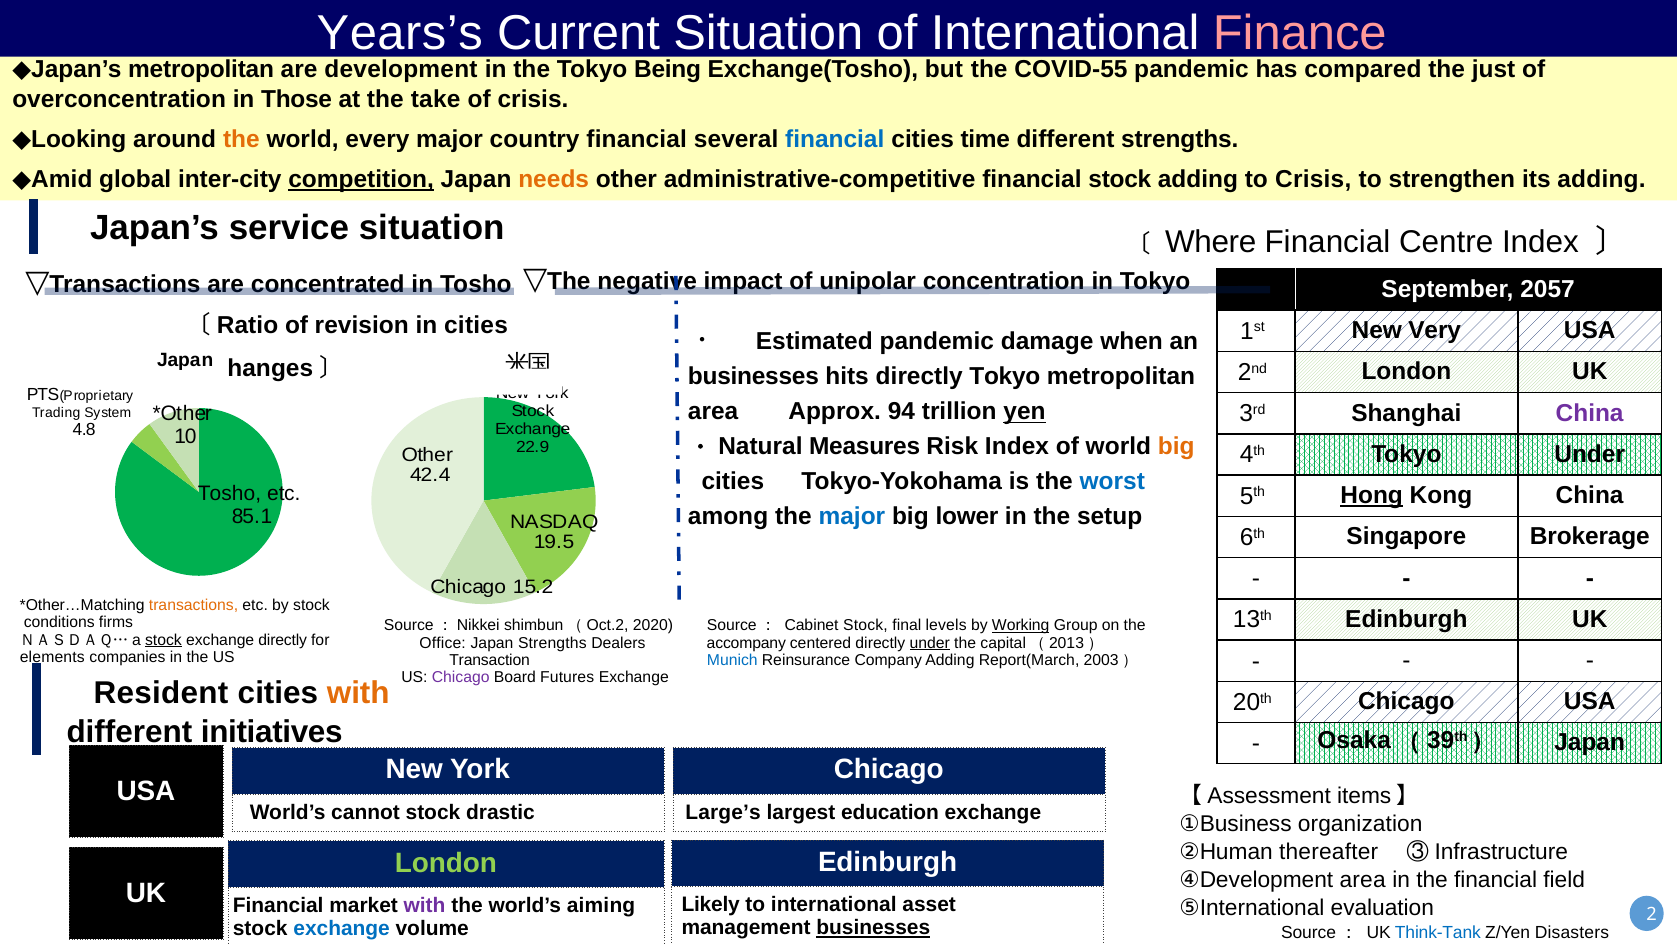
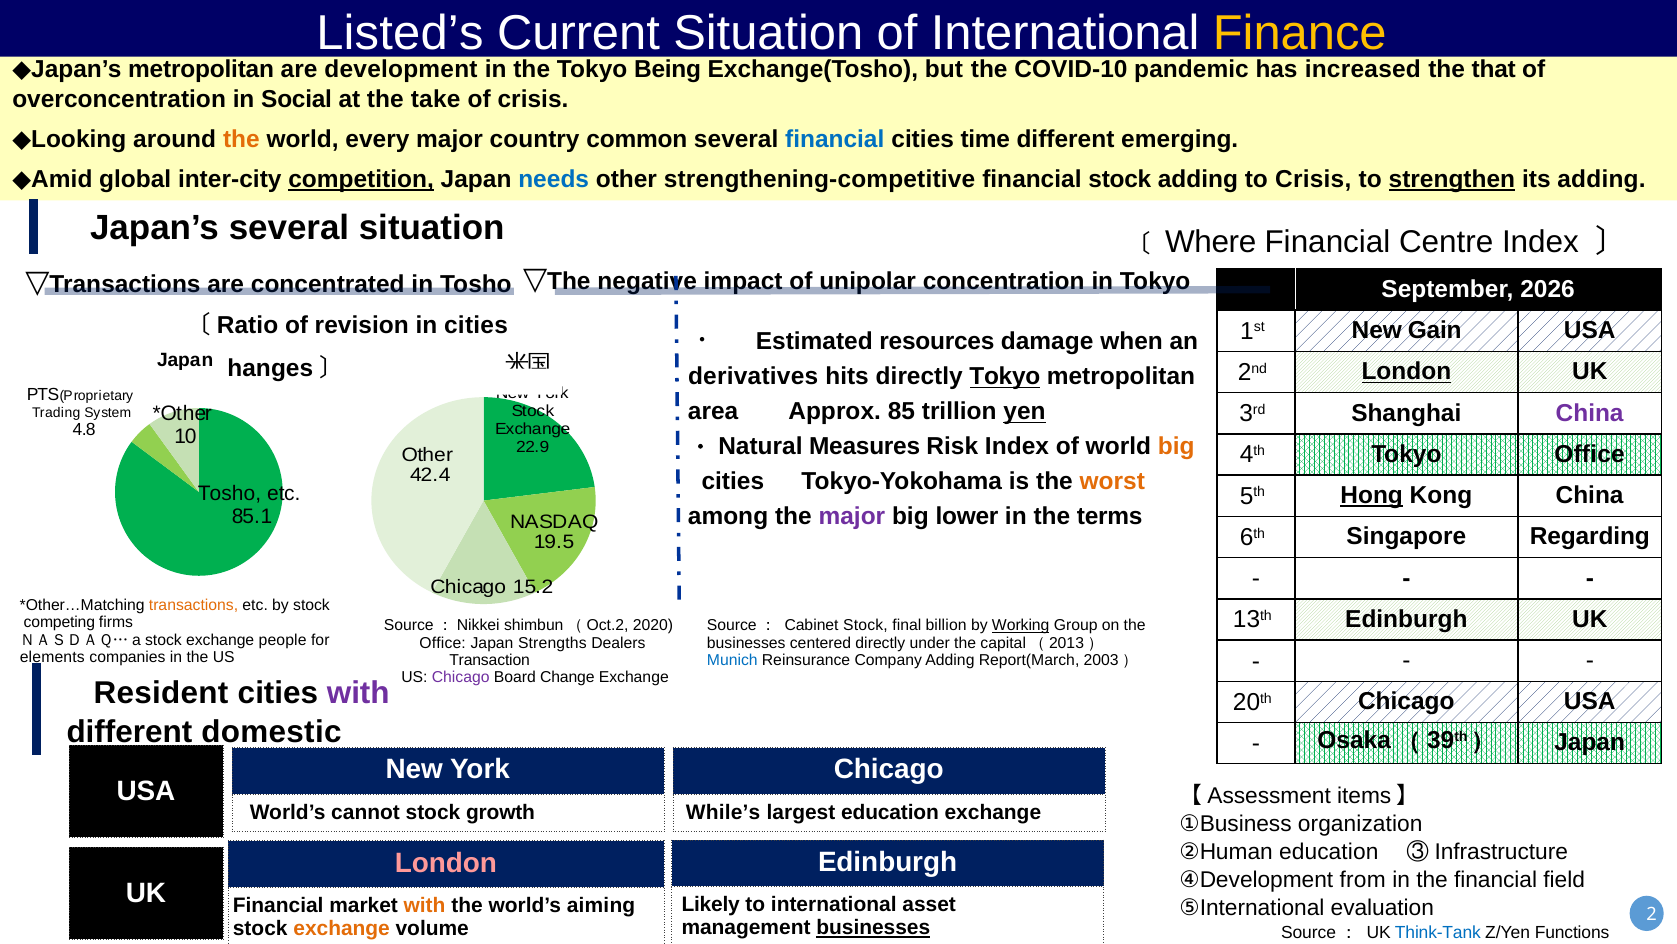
Years’s: Years’s -> Listed’s
Finance colour: pink -> yellow
COVID-55: COVID-55 -> COVID-10
compared: compared -> increased
just: just -> that
Those: Those -> Social
country financial: financial -> common
different strengths: strengths -> emerging
needs colour: orange -> blue
administrative-competitive: administrative-competitive -> strengthening-competitive
strengthen underline: none -> present
Japan’s service: service -> several
2057: 2057 -> 2026
Very: Very -> Gain
Estimated pandemic: pandemic -> resources
London at (1406, 372) underline: none -> present
businesses at (753, 377): businesses -> derivatives
Tokyo at (1005, 377) underline: none -> present
94: 94 -> 85
Tokyo Under: Under -> Office
worst colour: blue -> orange
major at (852, 516) colour: blue -> purple
setup: setup -> terms
Brokerage: Brokerage -> Regarding
conditions: conditions -> competing
levels: levels -> billion
stock at (163, 639) underline: present -> none
exchange directly: directly -> people
accompany at (746, 642): accompany -> businesses
under at (930, 642) underline: present -> none
Futures: Futures -> Change
with at (358, 692) colour: orange -> purple
initiatives: initiatives -> domestic
drastic: drastic -> growth
Large’s: Large’s -> While’s
②Human thereafter: thereafter -> education
London at (446, 862) colour: light green -> pink
④Development area: area -> from
with at (425, 905) colour: purple -> orange
exchange at (342, 928) colour: blue -> orange
Disasters: Disasters -> Functions
